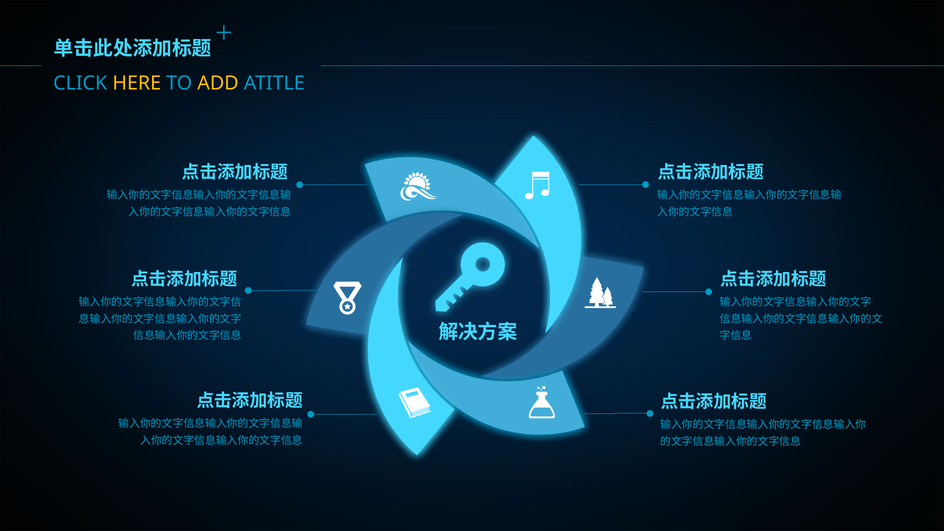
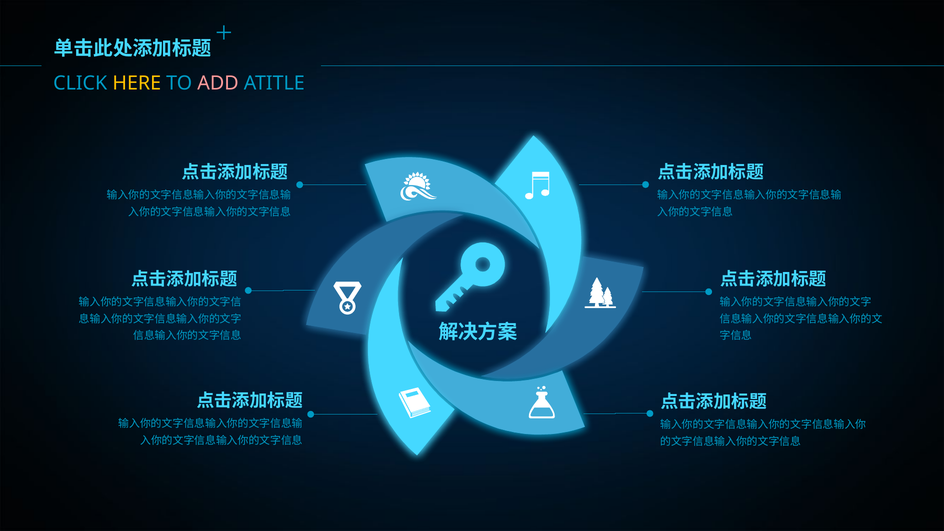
ADD colour: yellow -> pink
